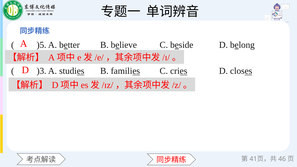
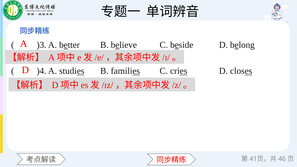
)5: )5 -> )3
)3: )3 -> )4
